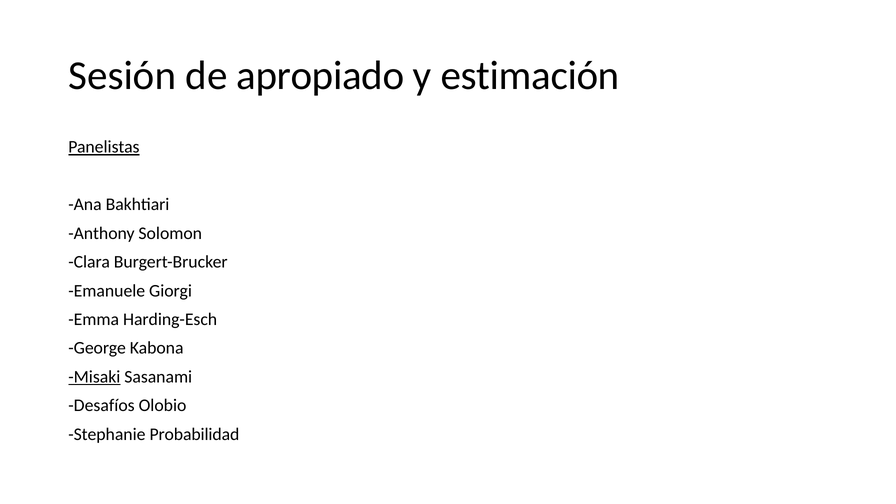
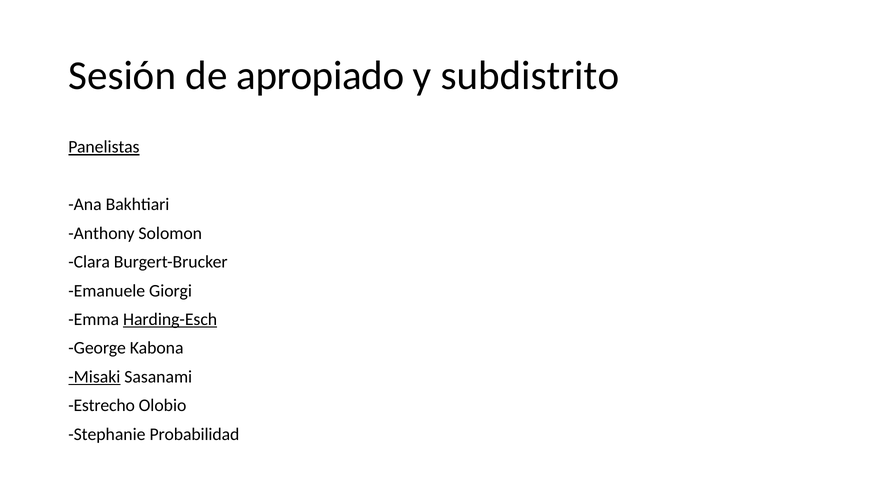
estimación: estimación -> subdistrito
Harding-Esch underline: none -> present
Desafíos: Desafíos -> Estrecho
